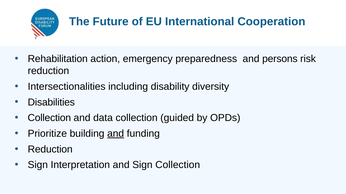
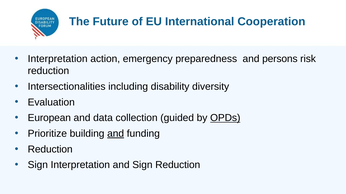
Rehabilitation at (58, 59): Rehabilitation -> Interpretation
Disabilities: Disabilities -> Evaluation
Collection at (49, 118): Collection -> European
OPDs underline: none -> present
Sign Collection: Collection -> Reduction
